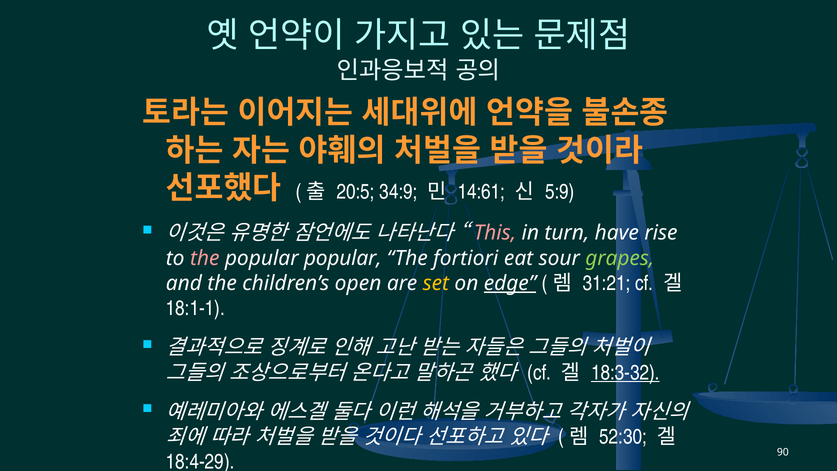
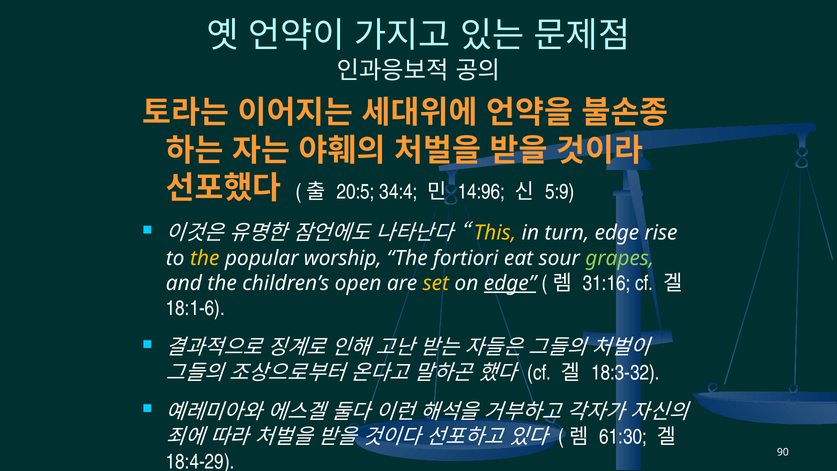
34:9: 34:9 -> 34:4
14:61: 14:61 -> 14:96
This colour: pink -> yellow
turn have: have -> edge
the at (205, 258) colour: pink -> yellow
popular popular: popular -> worship
31:21: 31:21 -> 31:16
18:1-1: 18:1-1 -> 18:1-6
18:3-32 underline: present -> none
52:30: 52:30 -> 61:30
